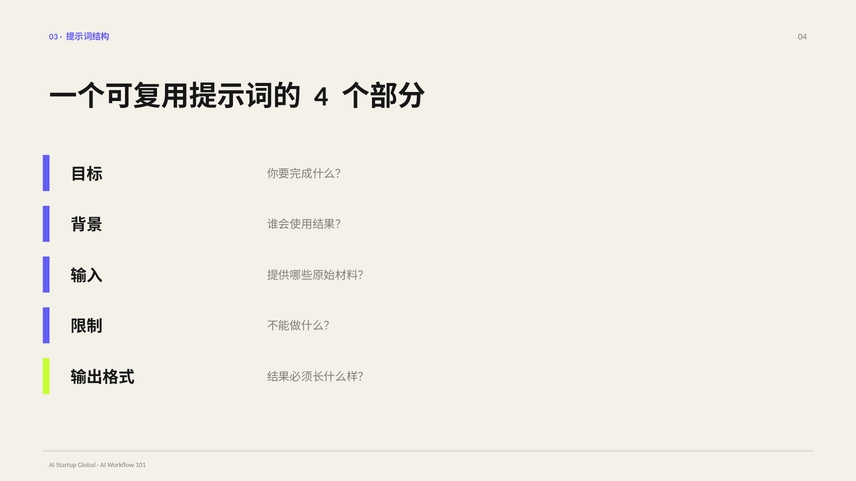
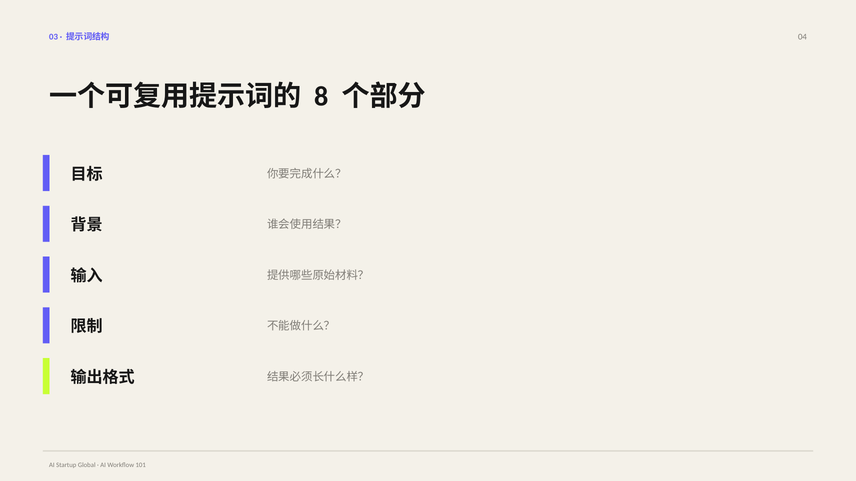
4: 4 -> 8
